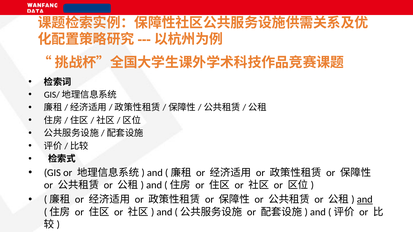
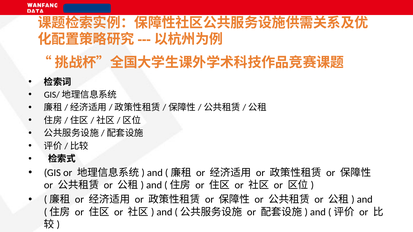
and at (365, 200) underline: present -> none
